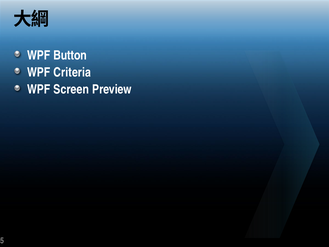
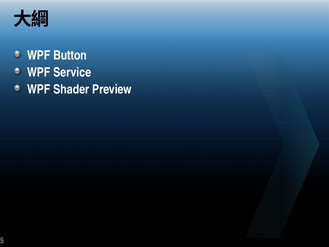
Criteria: Criteria -> Service
Screen: Screen -> Shader
